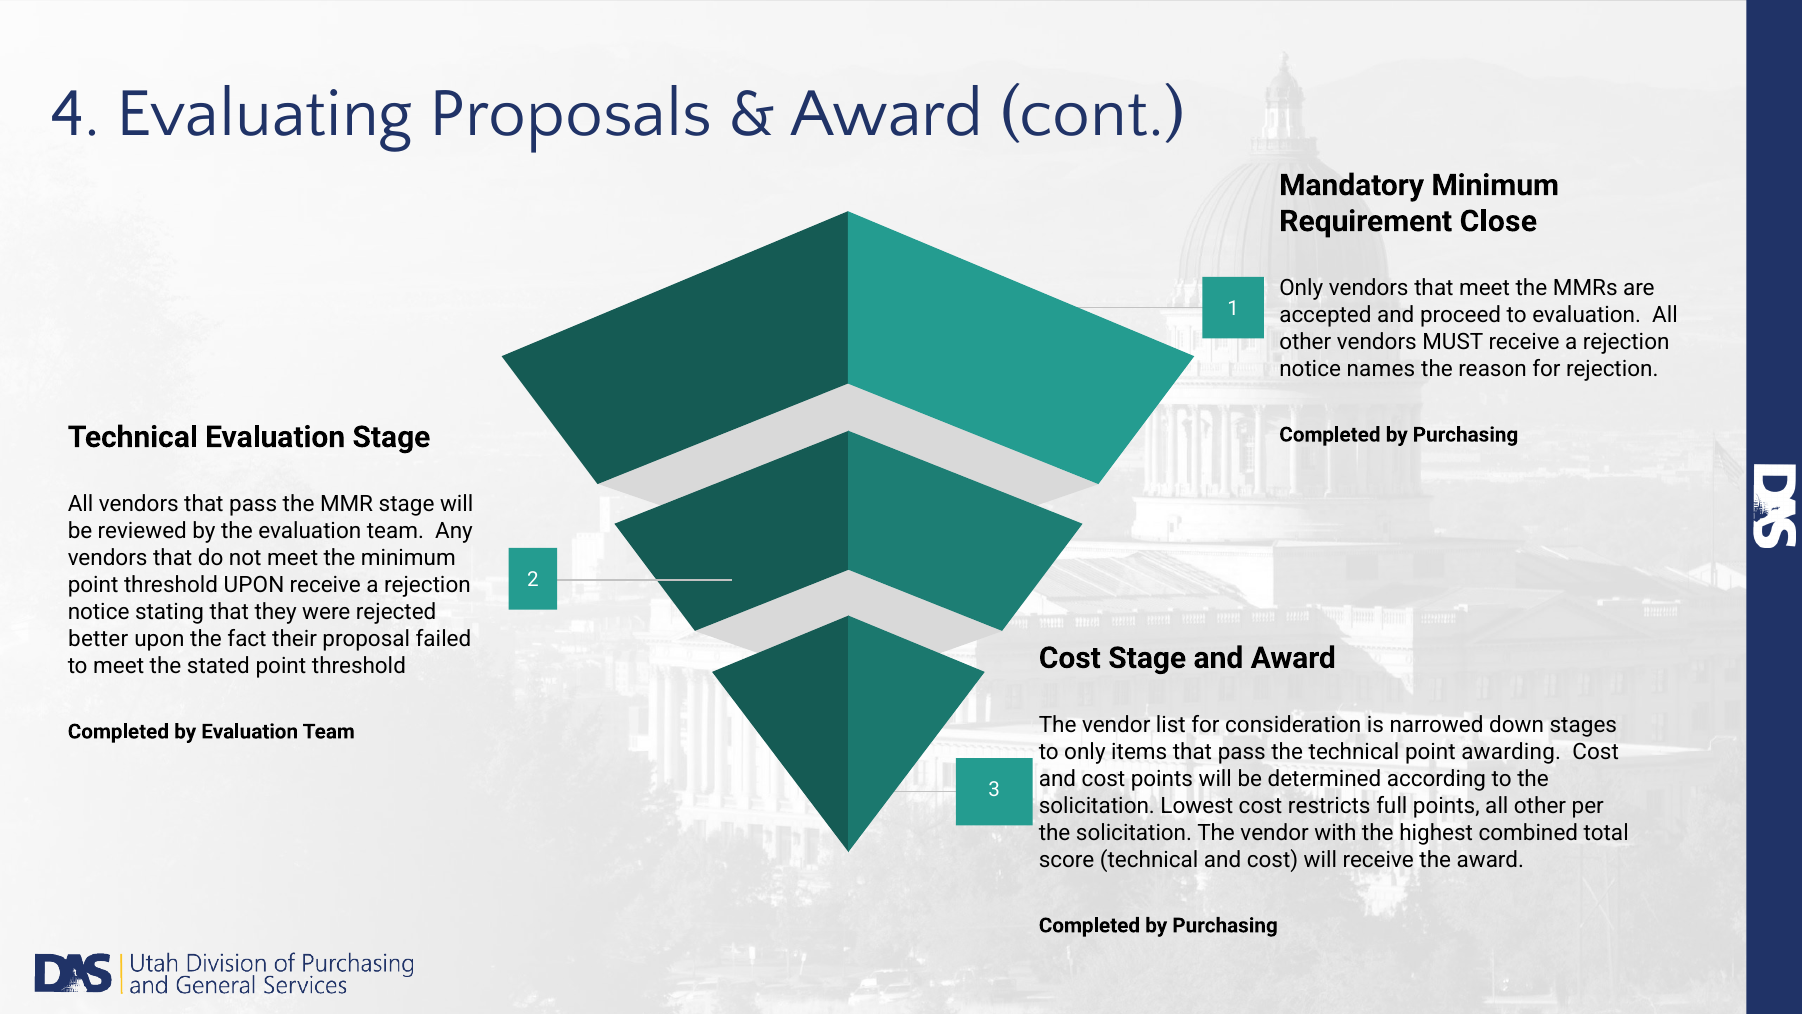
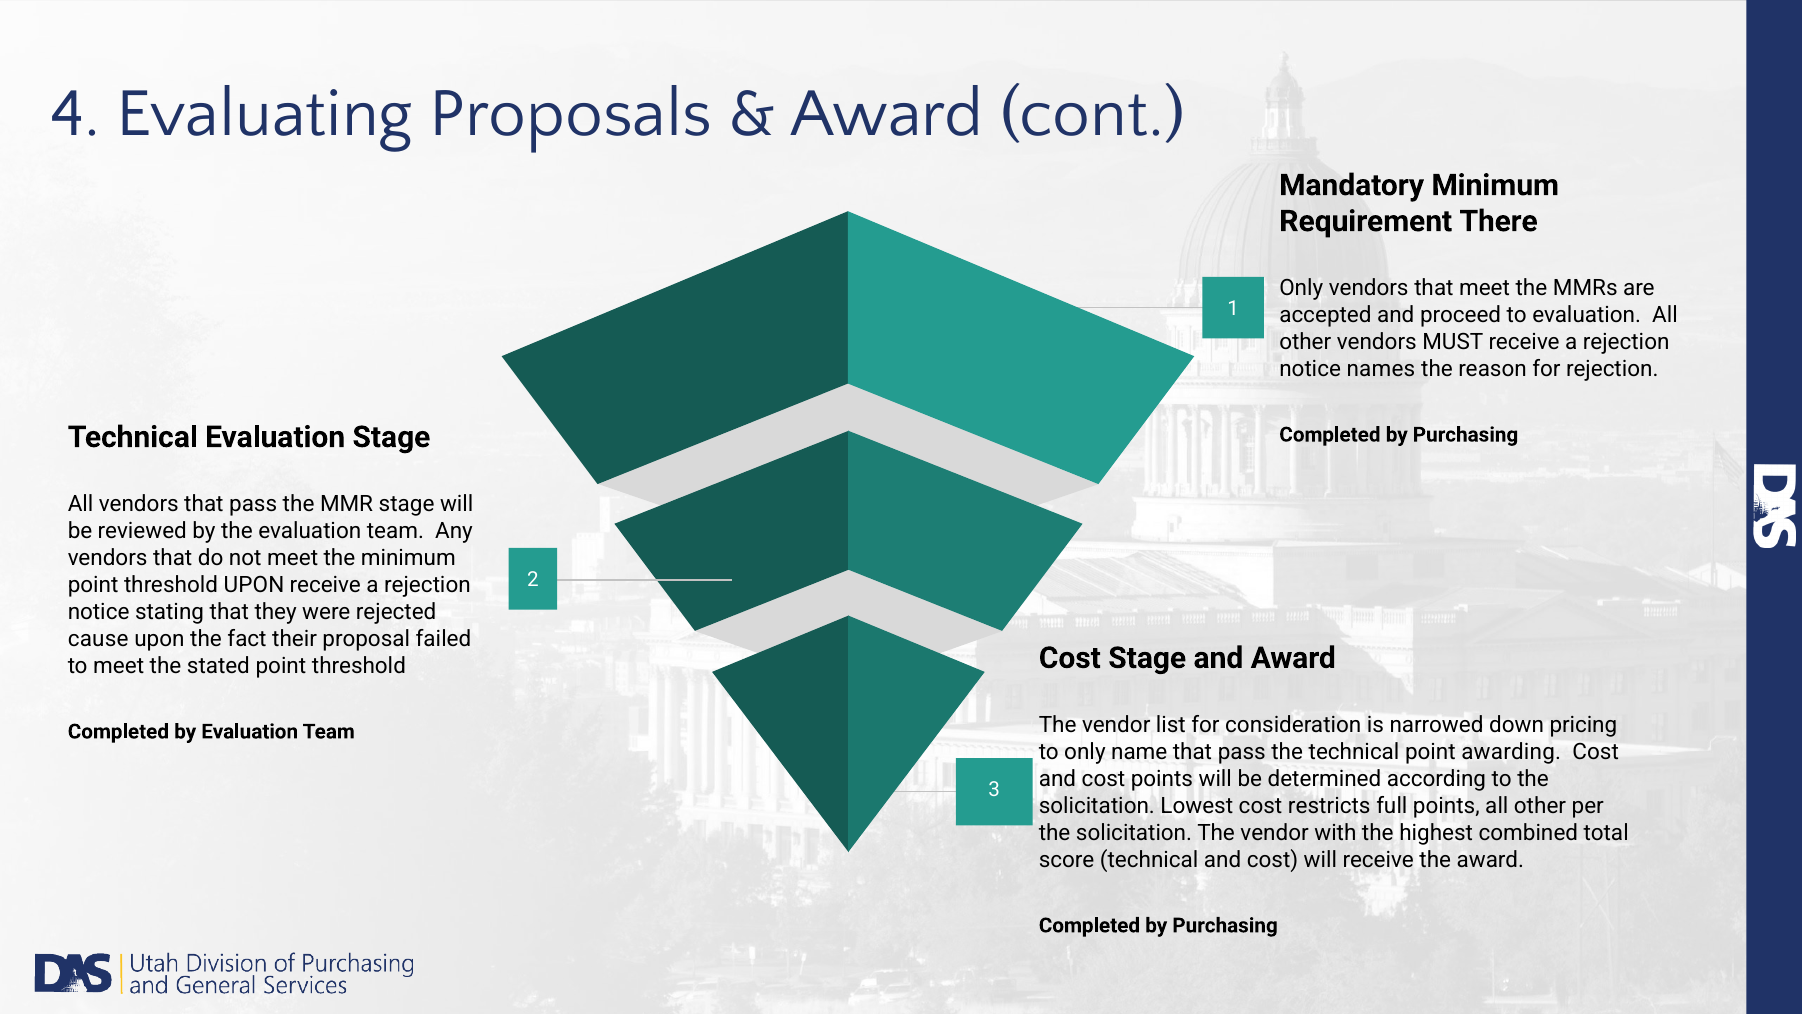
Close: Close -> There
better: better -> cause
stages: stages -> pricing
items: items -> name
